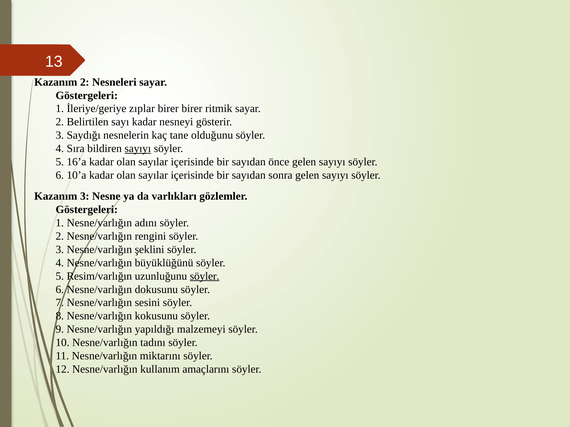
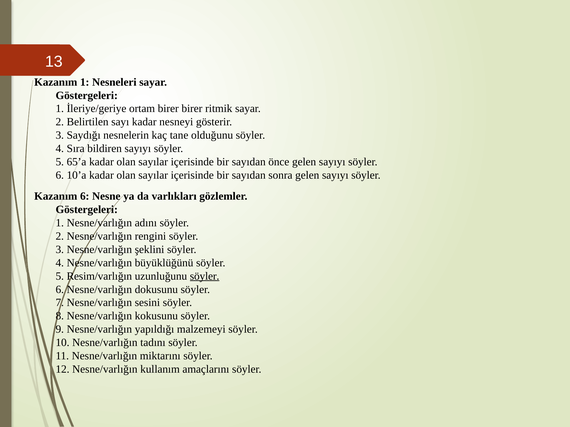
Kazanım 2: 2 -> 1
zıplar: zıplar -> ortam
sayıyı at (138, 149) underline: present -> none
16’a: 16’a -> 65’a
Kazanım 3: 3 -> 6
